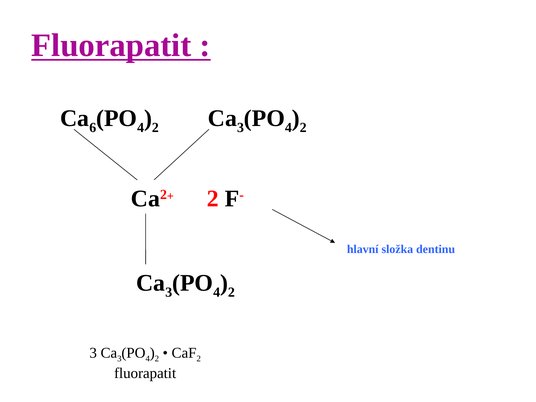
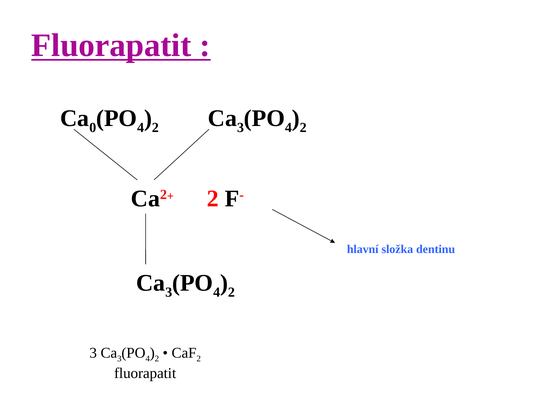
6: 6 -> 0
